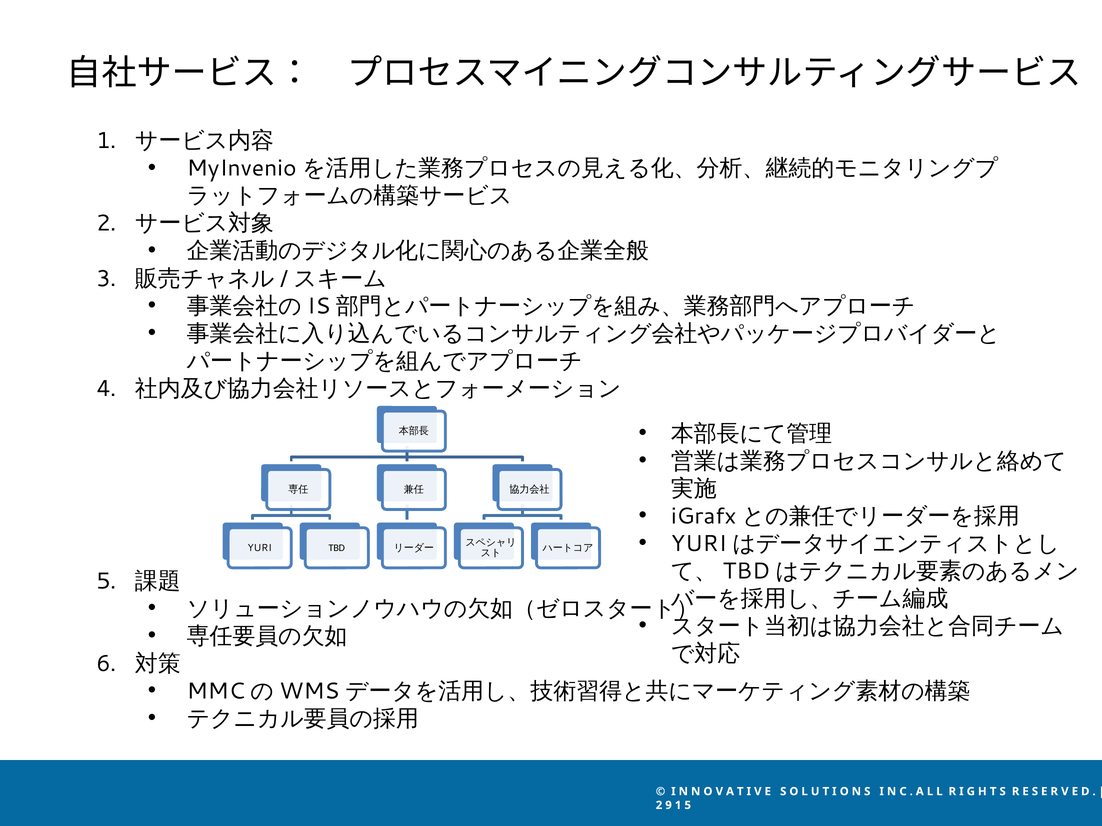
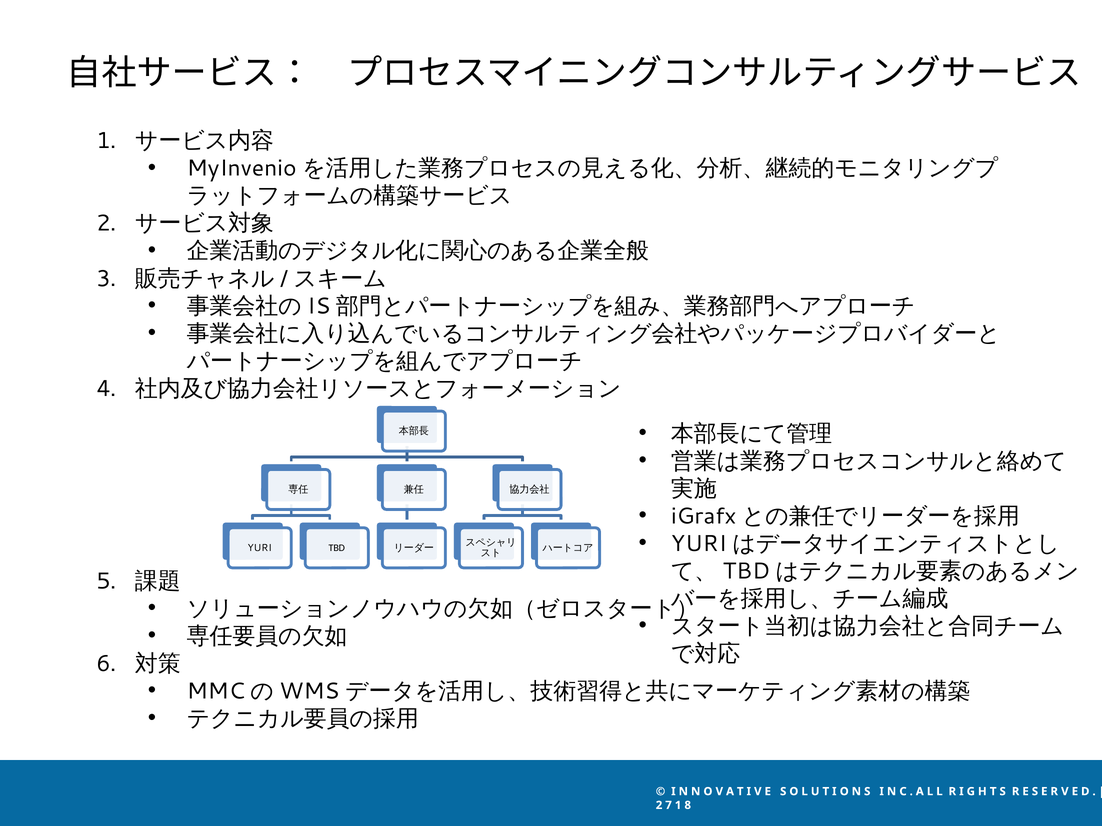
9: 9 -> 7
1 5: 5 -> 8
